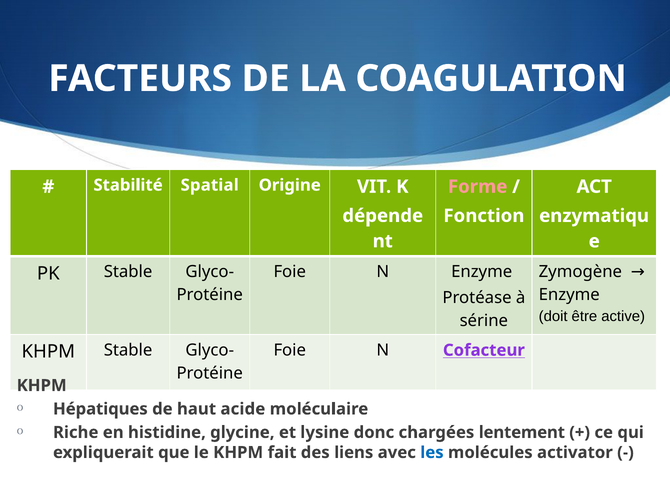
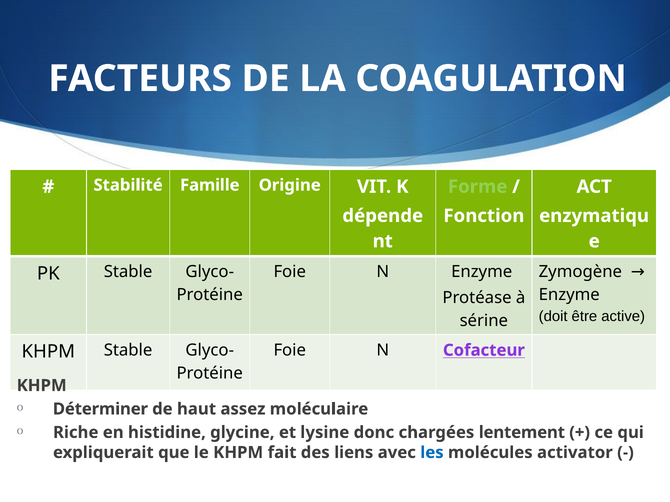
Spatial: Spatial -> Famille
Forme colour: pink -> light green
Hépatiques: Hépatiques -> Déterminer
acide: acide -> assez
